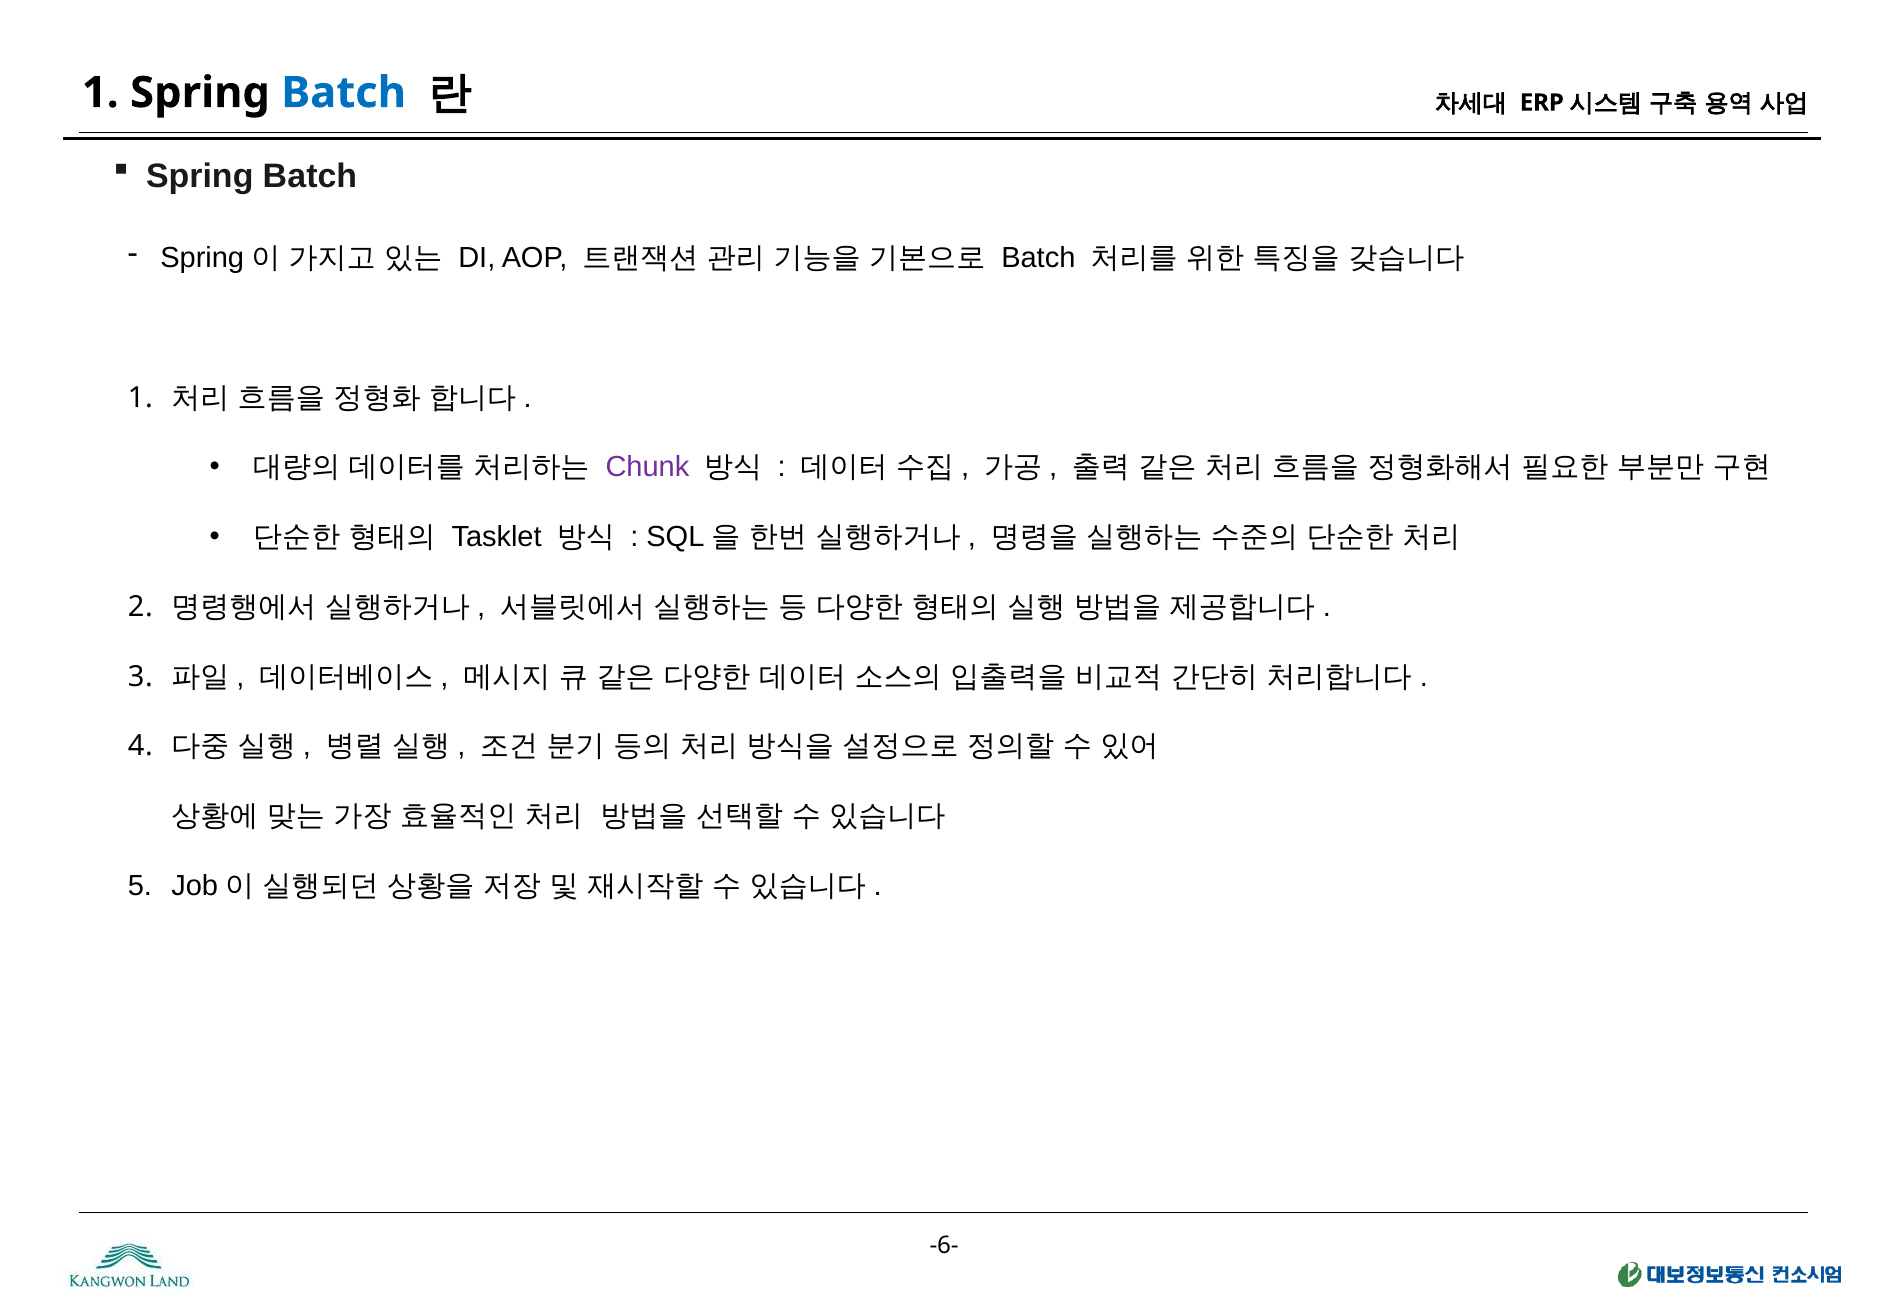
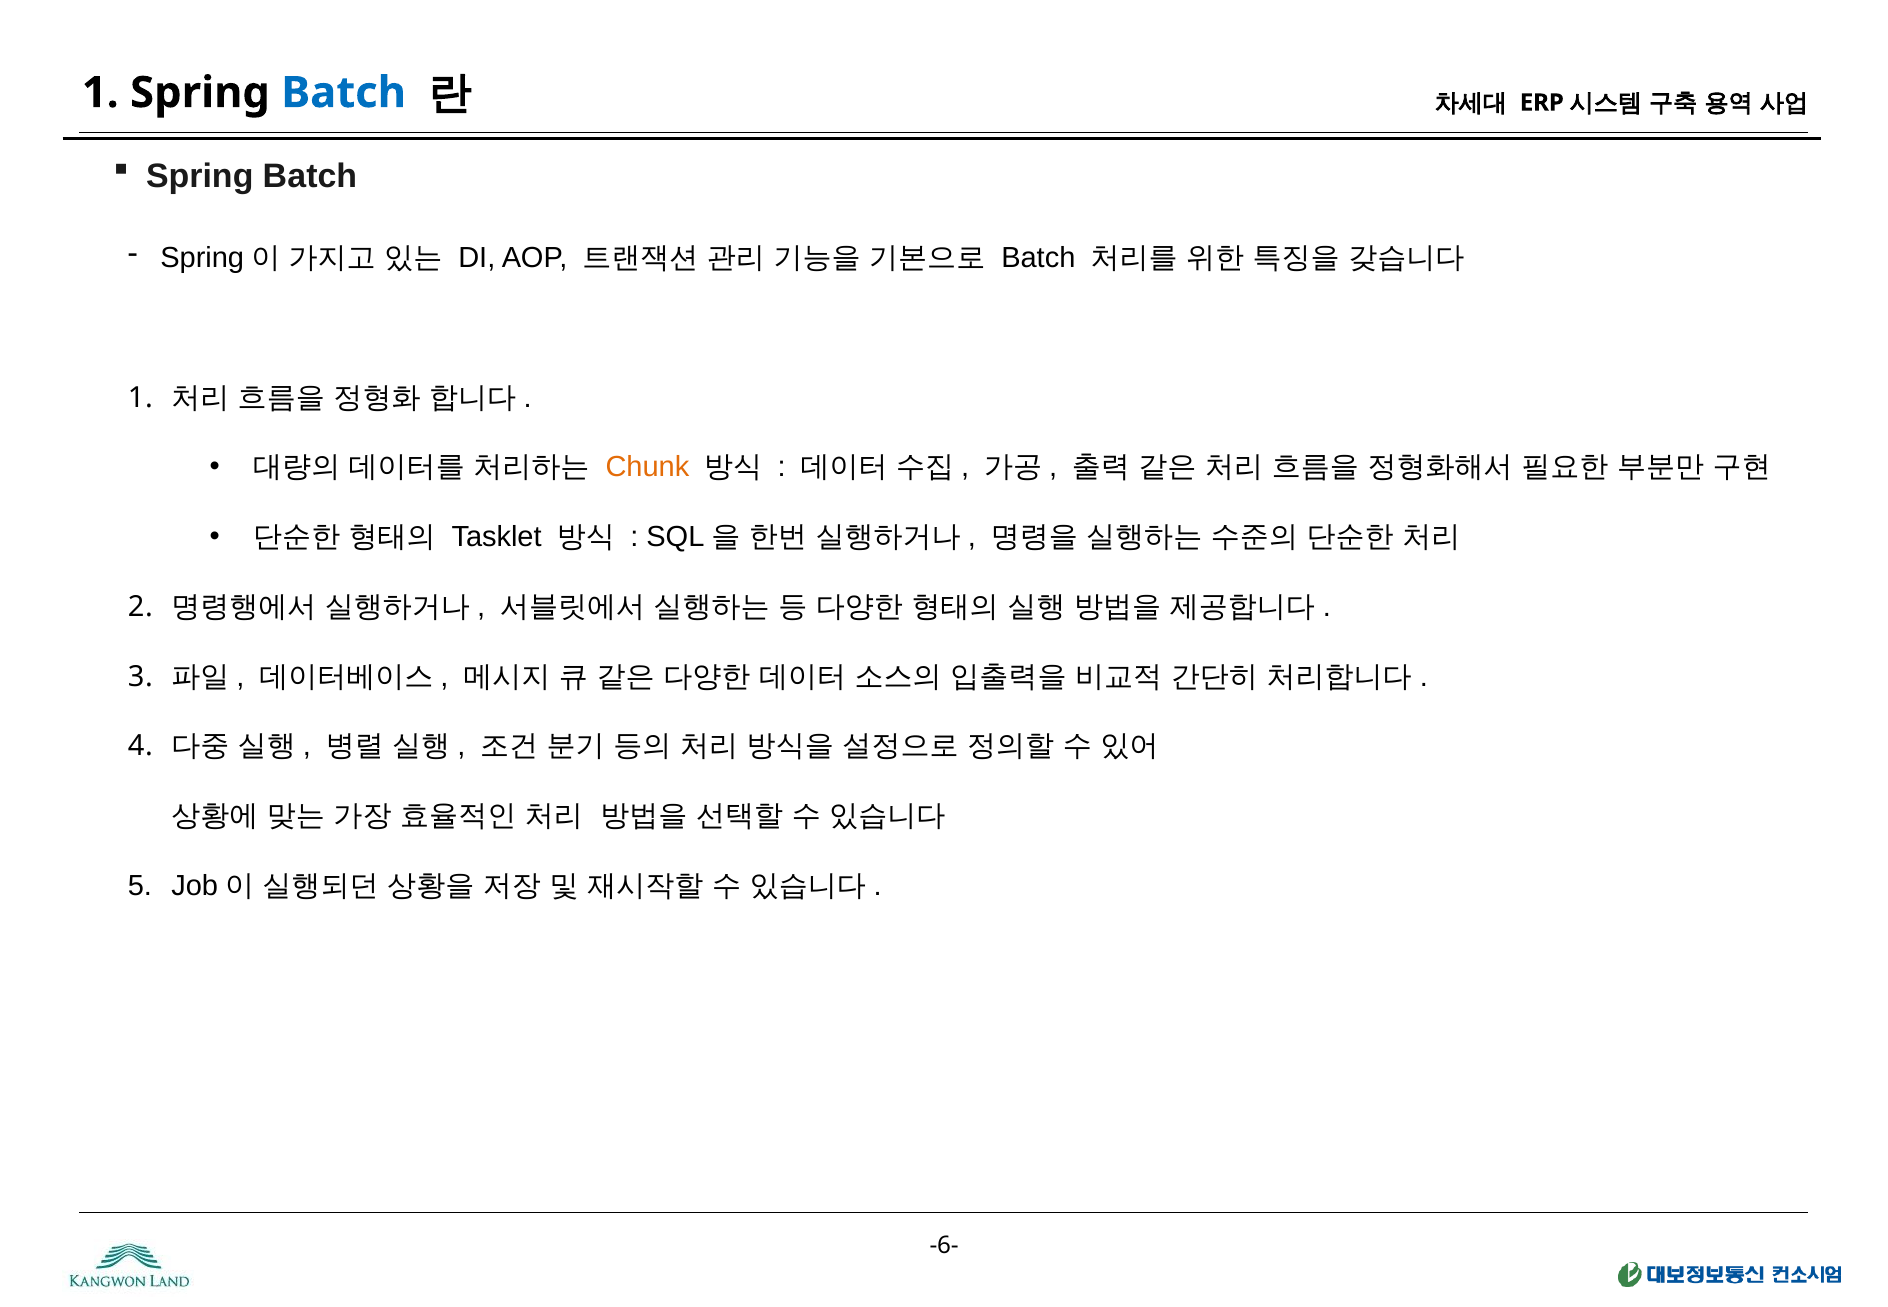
Chunk colour: purple -> orange
